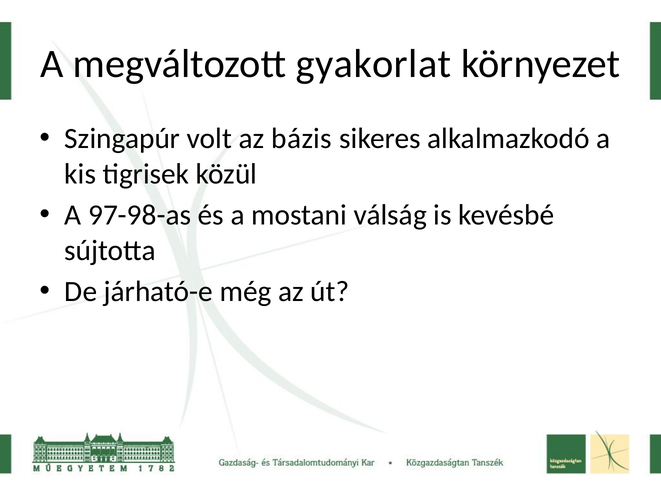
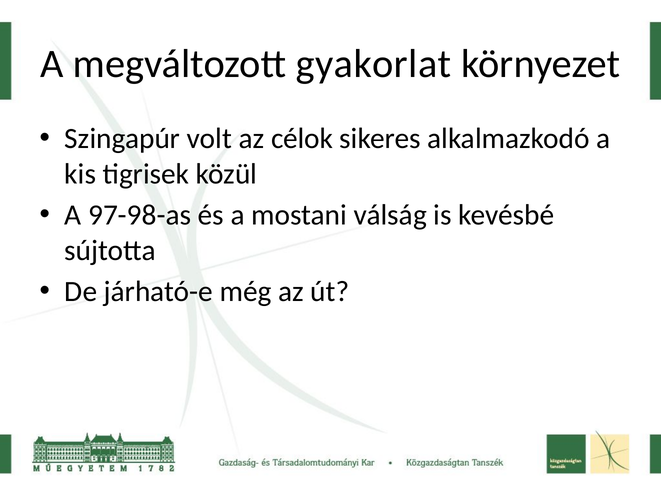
bázis: bázis -> célok
